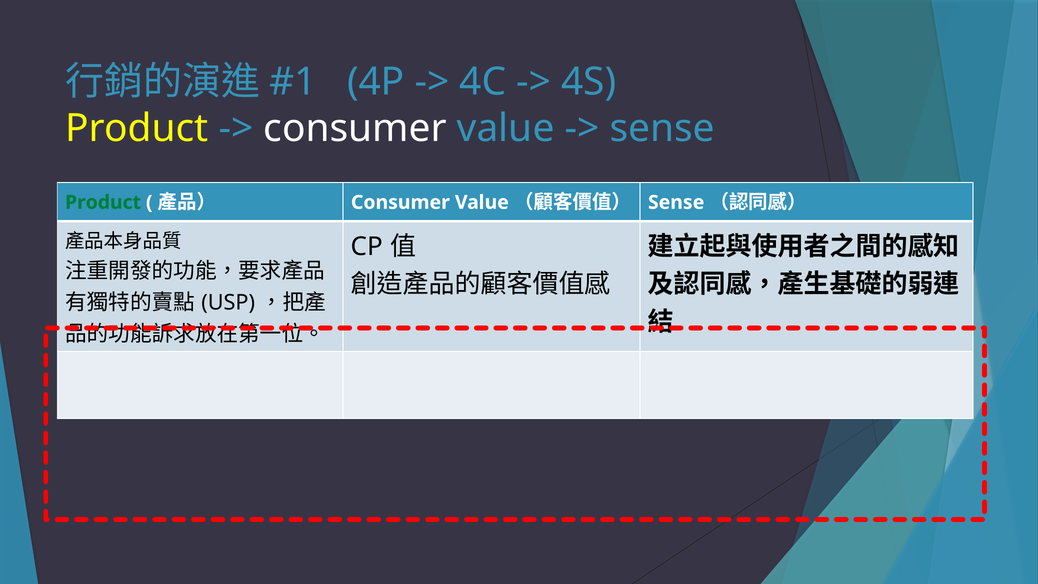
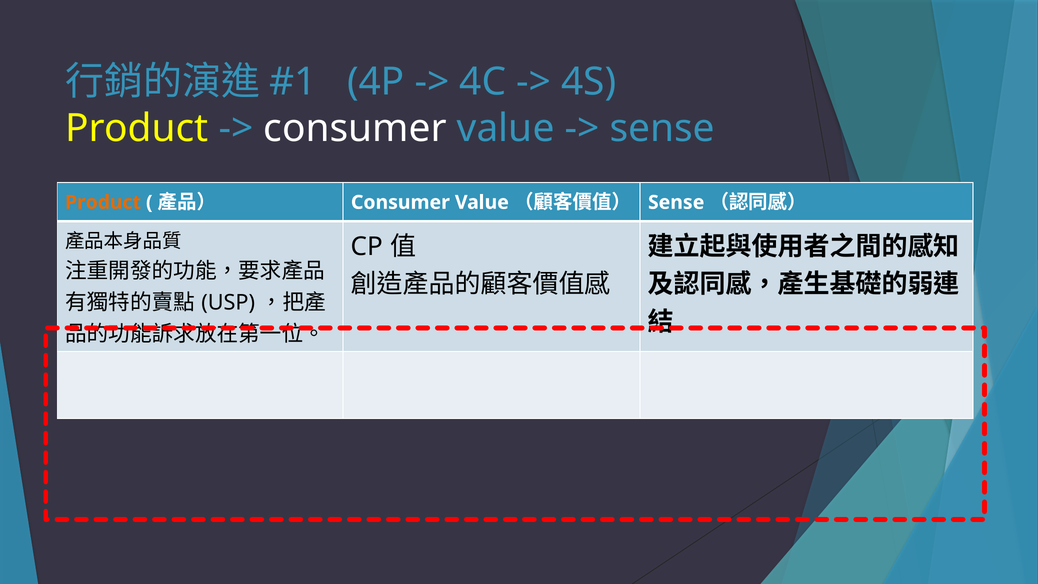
Product at (103, 202) colour: green -> orange
